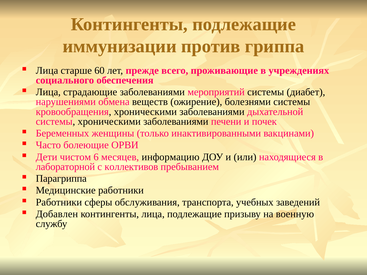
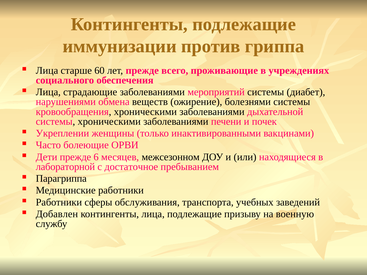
Беременных: Беременных -> Укреплении
Дети чистом: чистом -> прежде
информацию: информацию -> межсезонном
коллективов: коллективов -> достаточное
